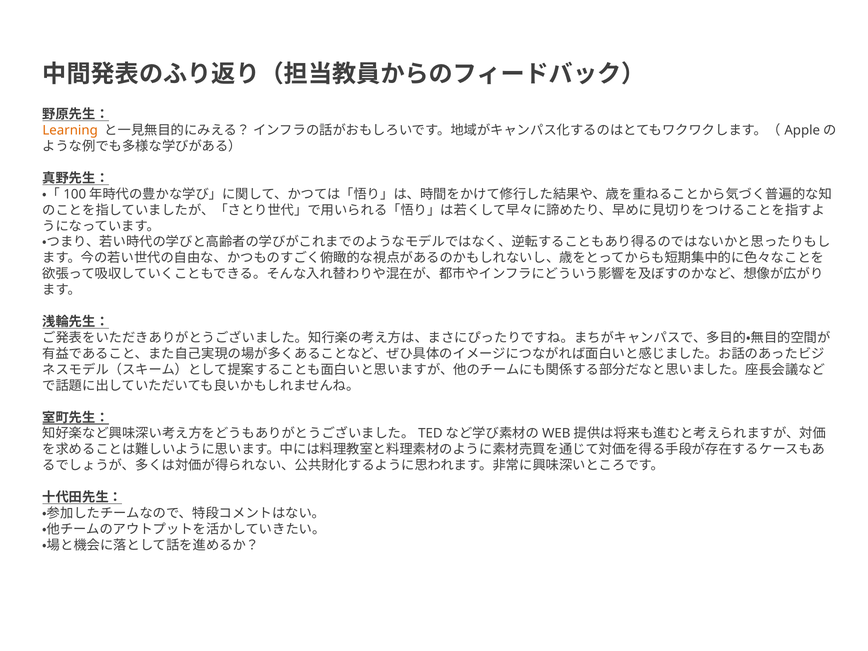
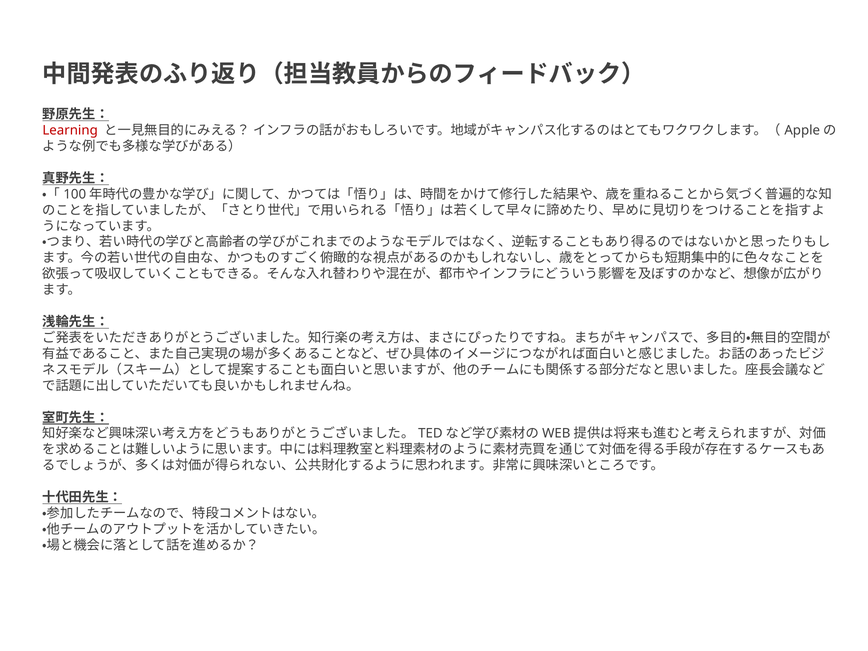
Learning colour: orange -> red
